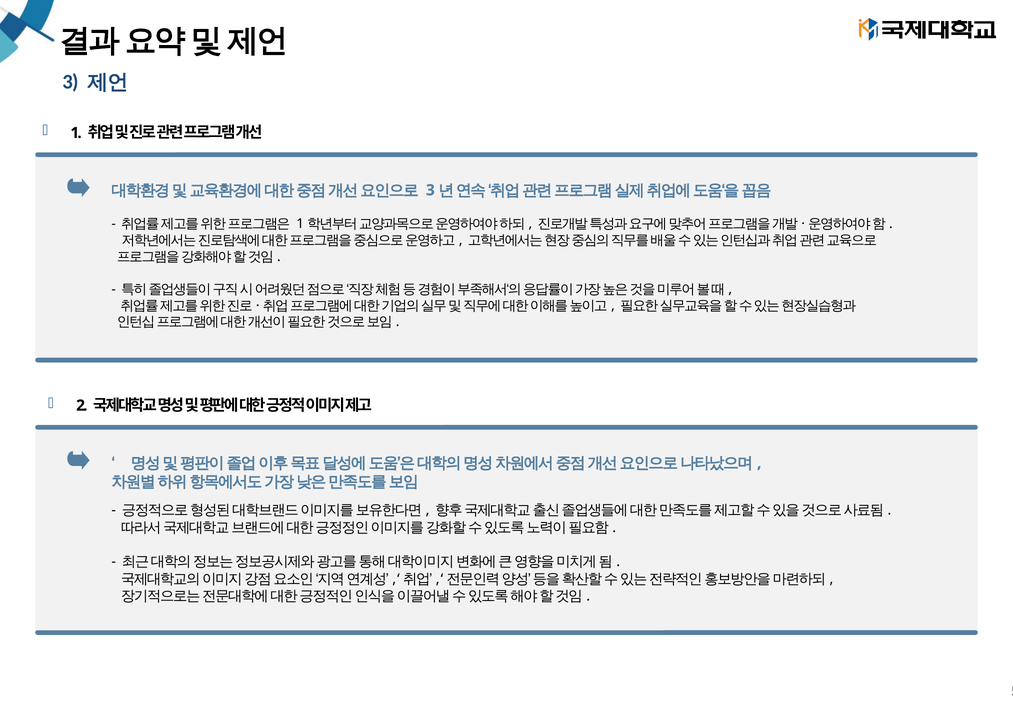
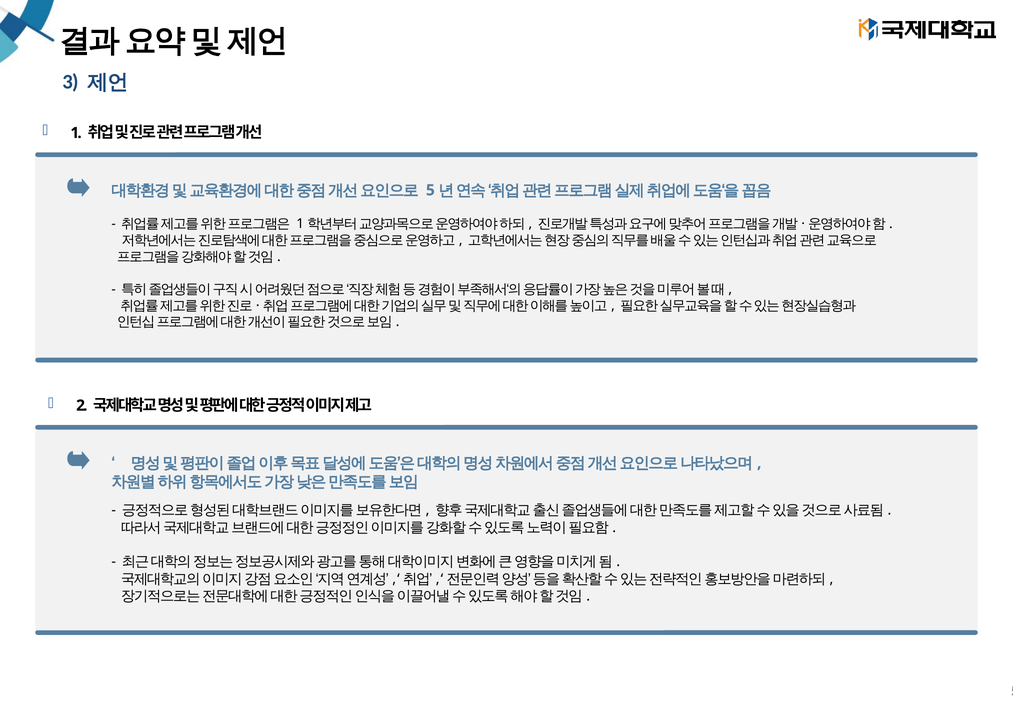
3 at (430, 190): 3 -> 5
